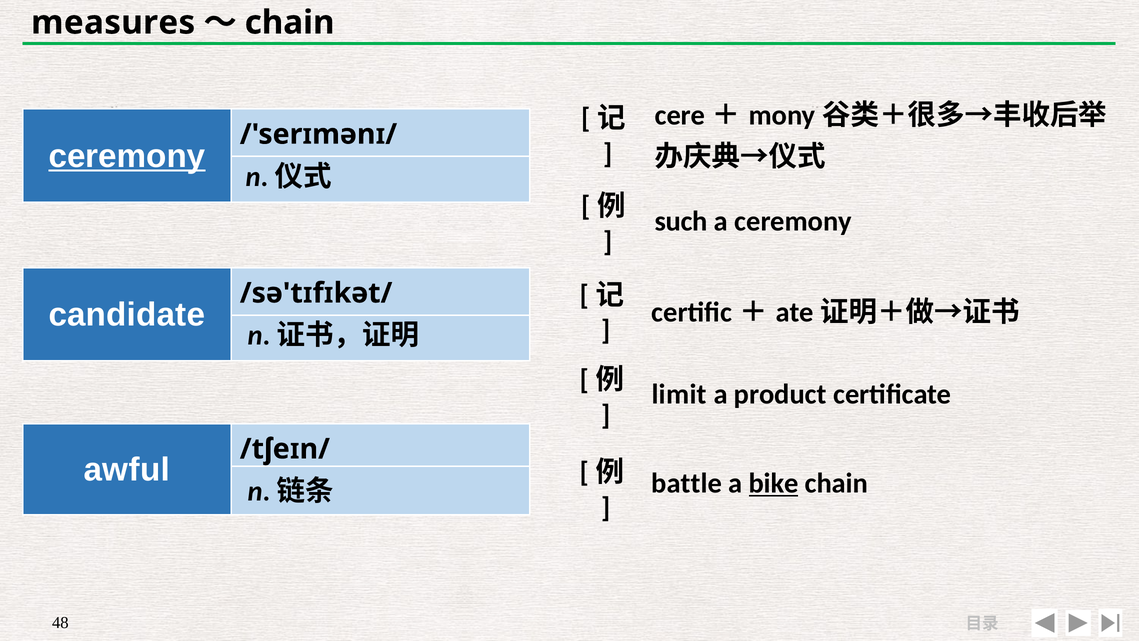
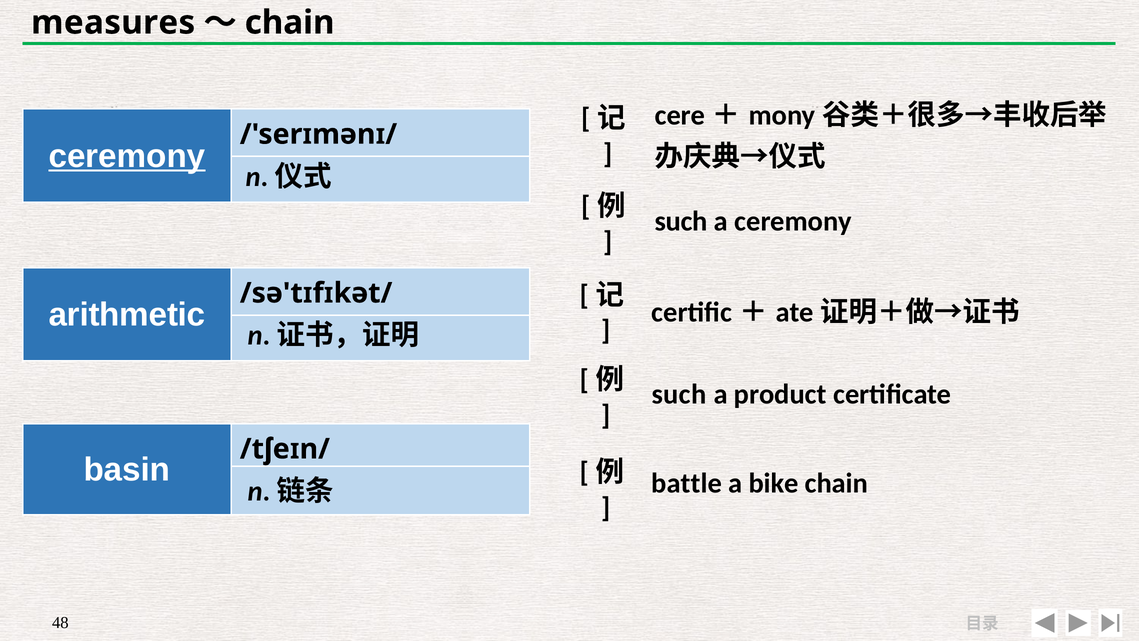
candidate: candidate -> arithmetic
limit at (679, 394): limit -> such
awful: awful -> basin
bike underline: present -> none
